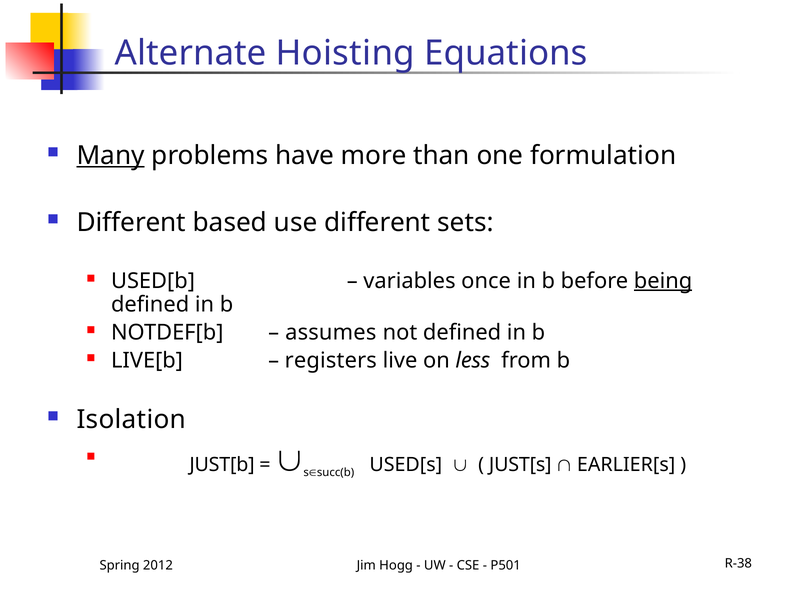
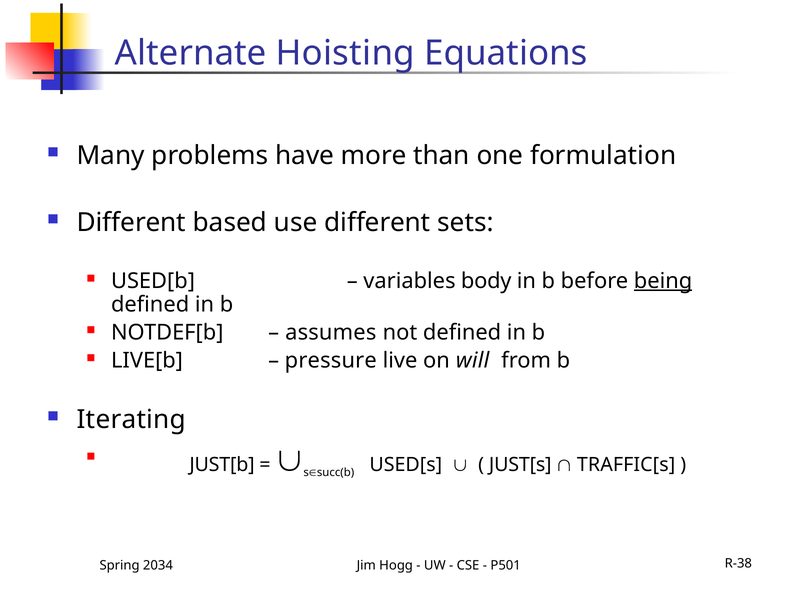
Many underline: present -> none
once: once -> body
registers: registers -> pressure
less: less -> will
Isolation: Isolation -> Iterating
EARLIER[s: EARLIER[s -> TRAFFIC[s
2012: 2012 -> 2034
